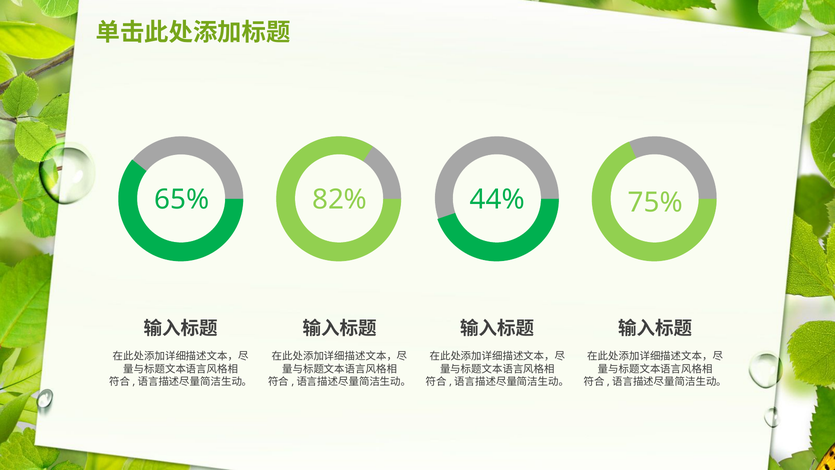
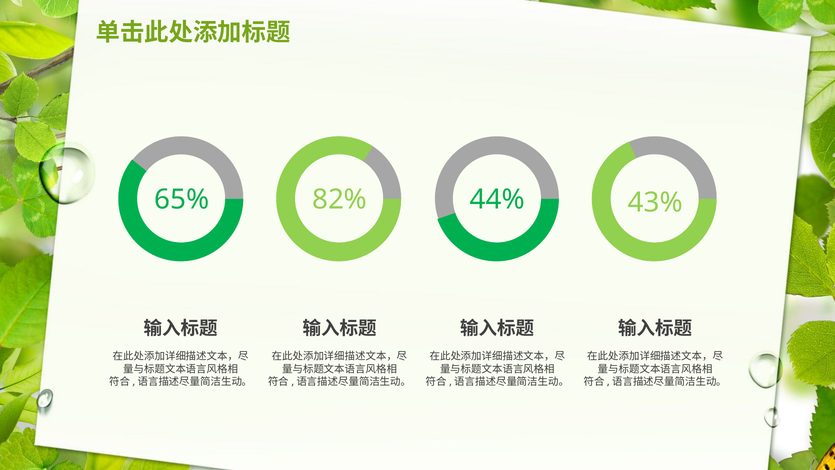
75%: 75% -> 43%
